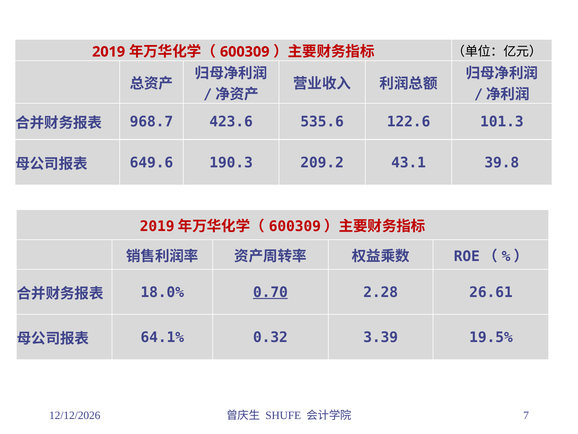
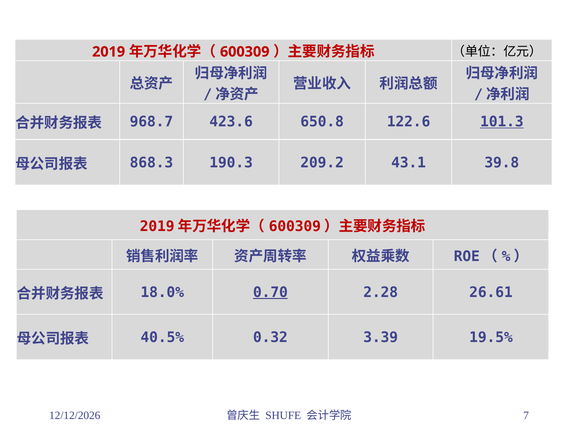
535.6: 535.6 -> 650.8
101.3 underline: none -> present
649.6: 649.6 -> 868.3
64.1%: 64.1% -> 40.5%
